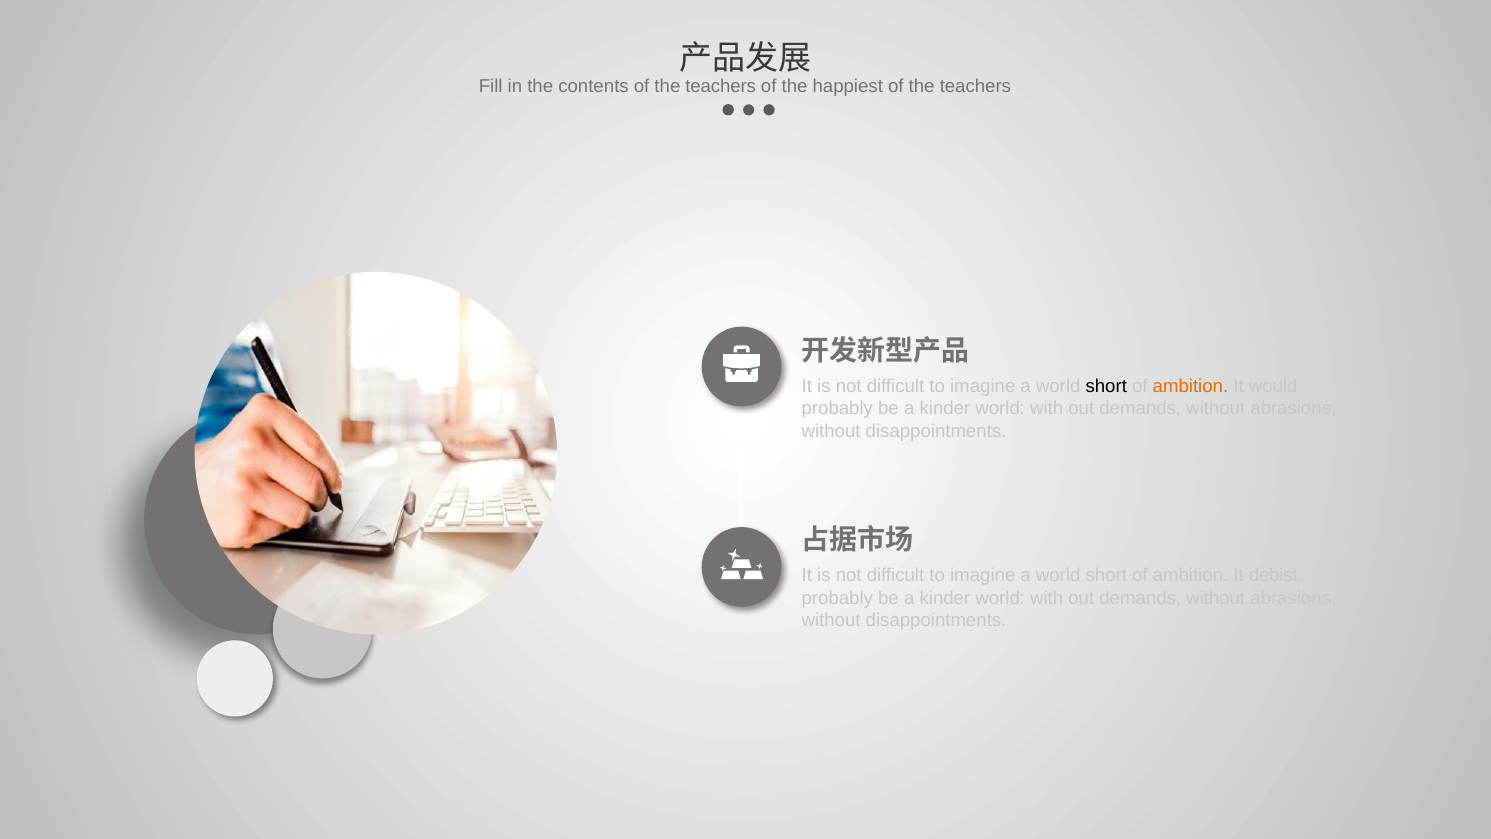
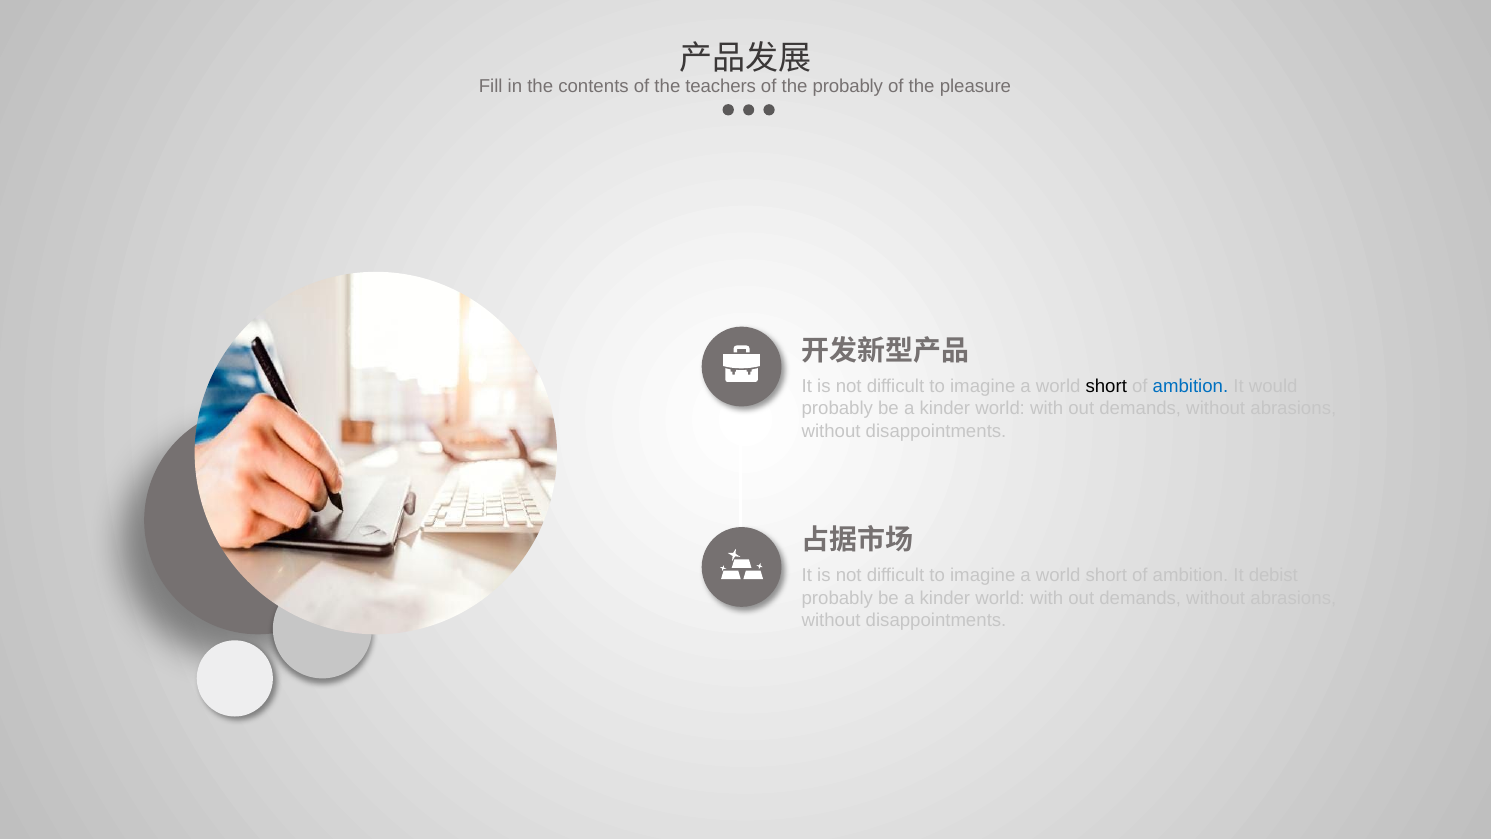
the happiest: happiest -> probably
teachers at (975, 86): teachers -> pleasure
ambition at (1190, 386) colour: orange -> blue
